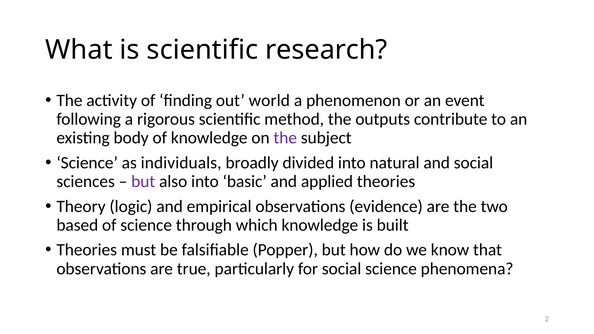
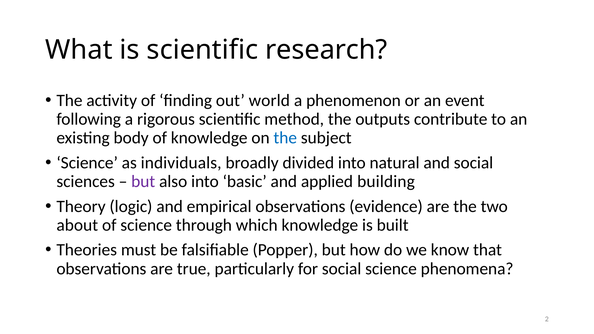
the at (285, 138) colour: purple -> blue
applied theories: theories -> building
based: based -> about
